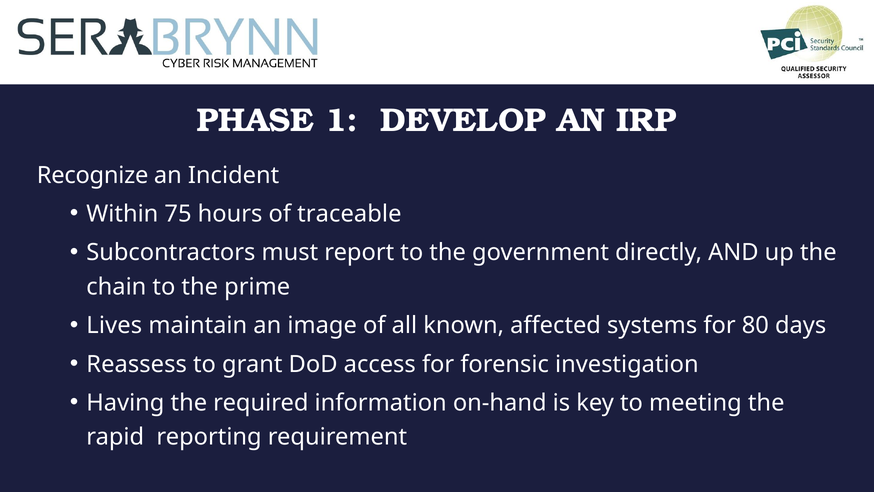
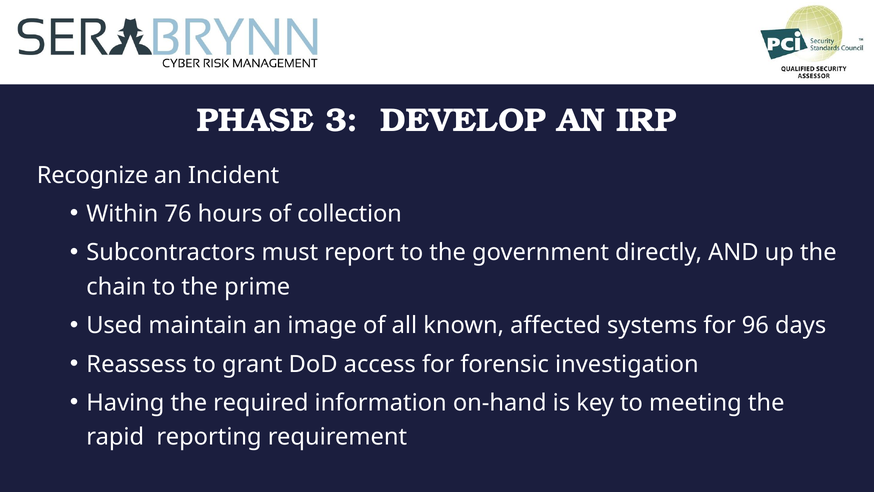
1: 1 -> 3
75: 75 -> 76
traceable: traceable -> collection
Lives: Lives -> Used
80: 80 -> 96
